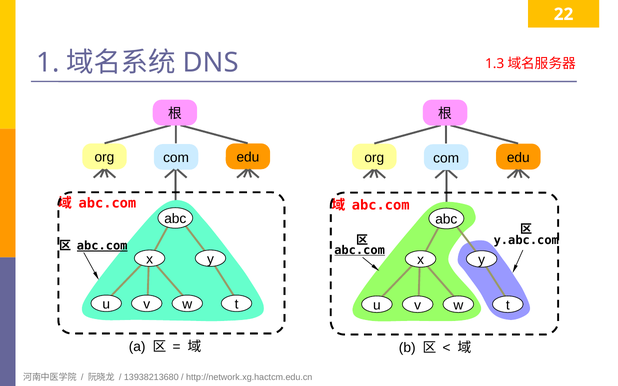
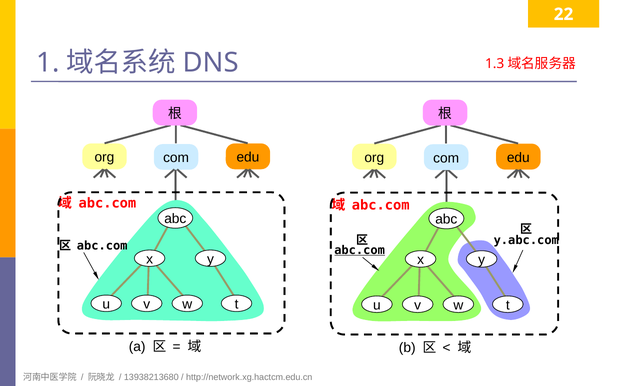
abc.com at (102, 246) underline: present -> none
